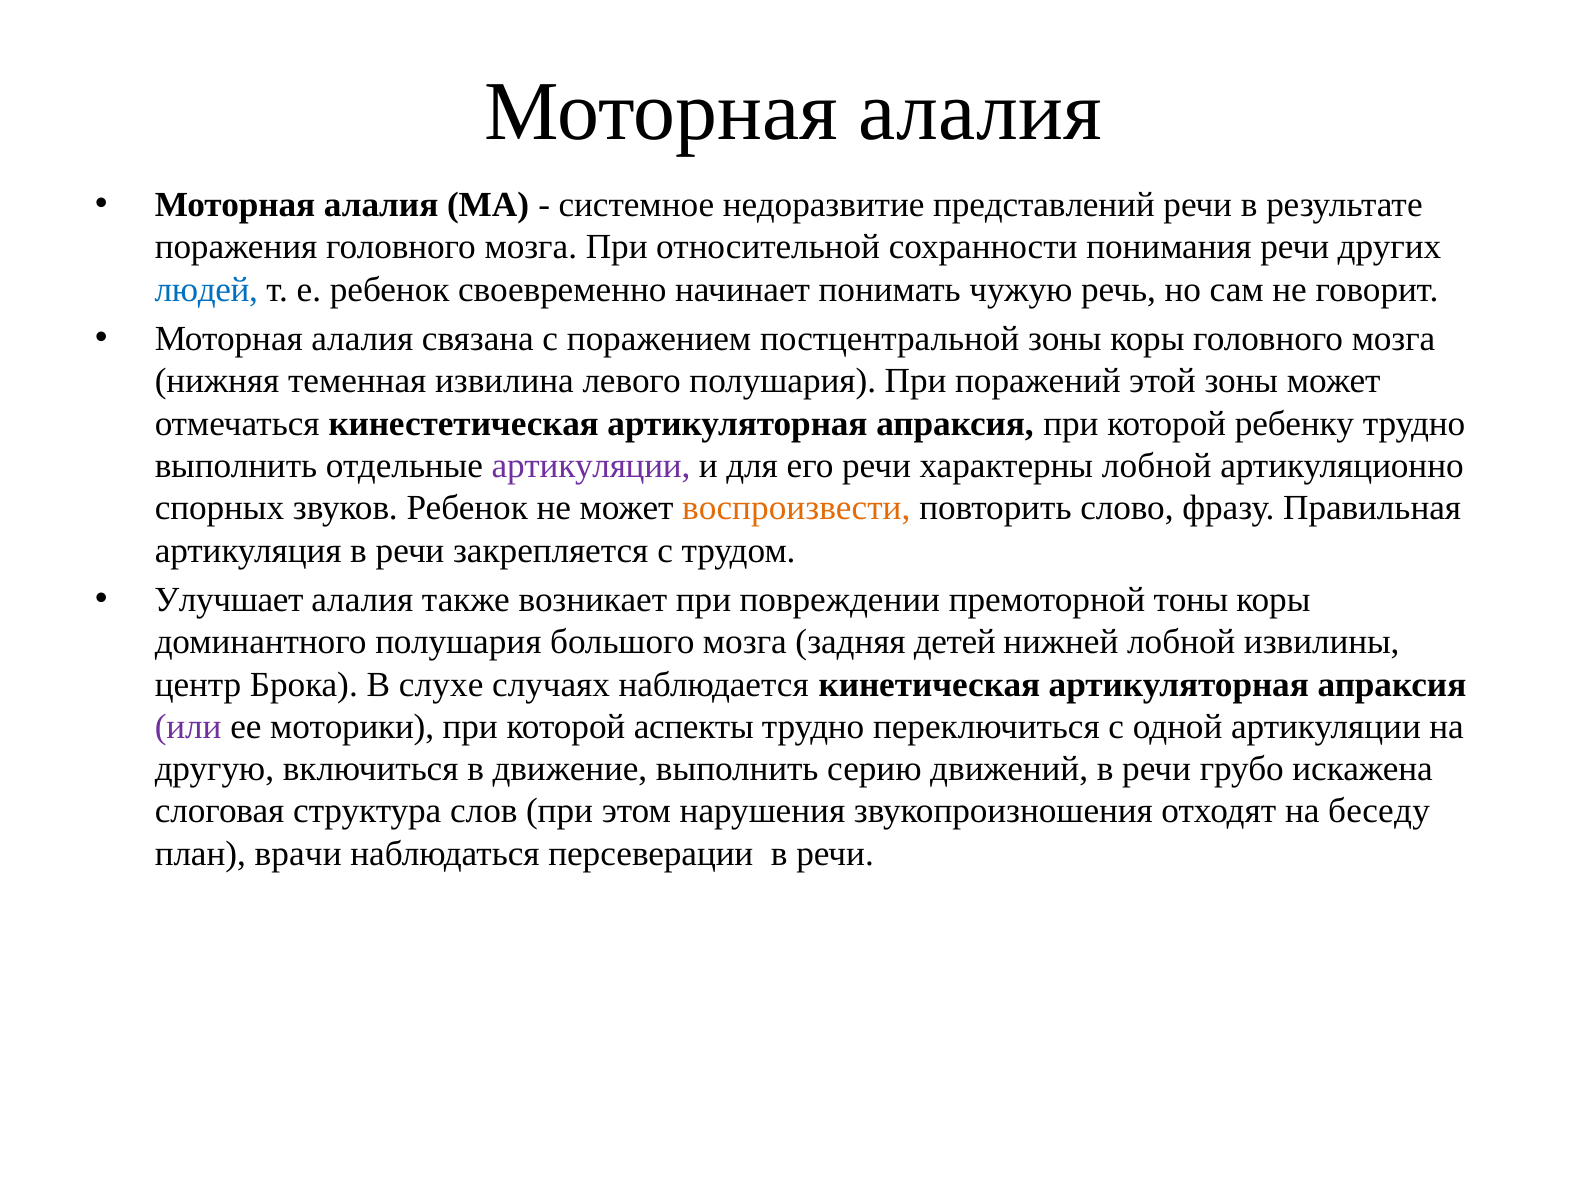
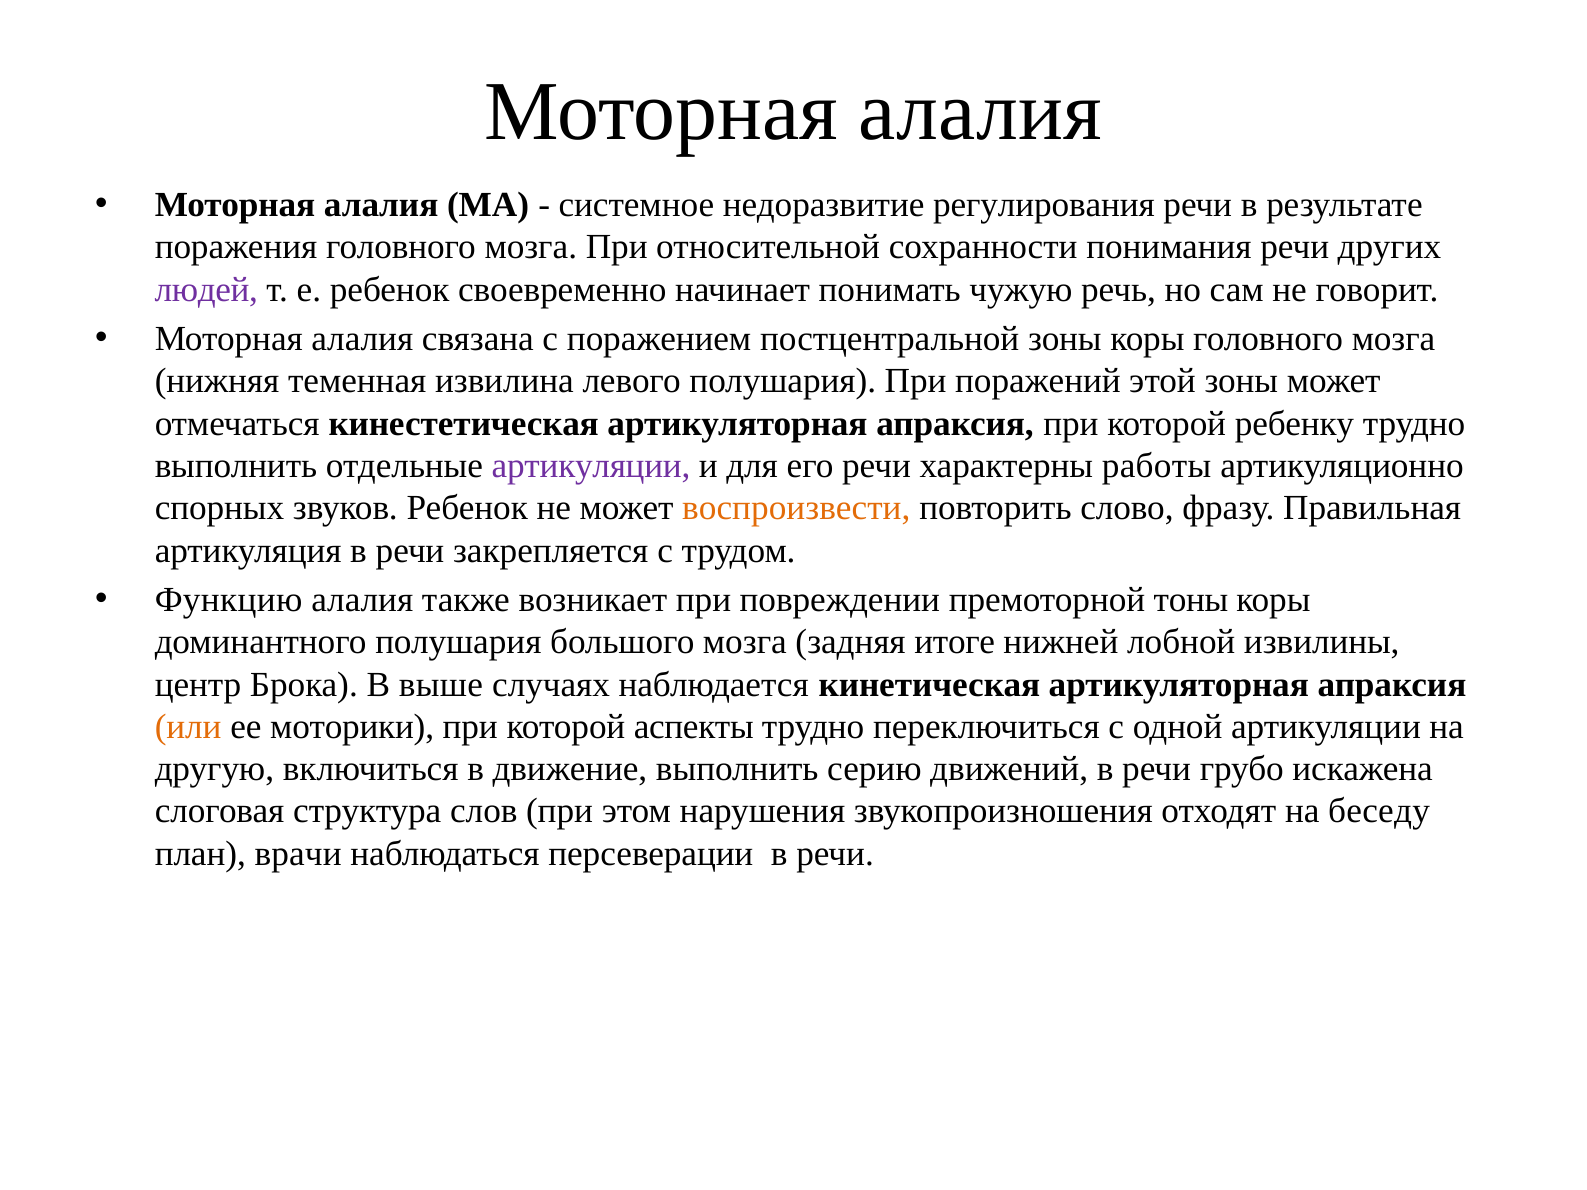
представлений: представлений -> регулирования
людей colour: blue -> purple
характерны лобной: лобной -> работы
Улучшает: Улучшает -> Функцию
детей: детей -> итоге
слухе: слухе -> выше
или colour: purple -> orange
